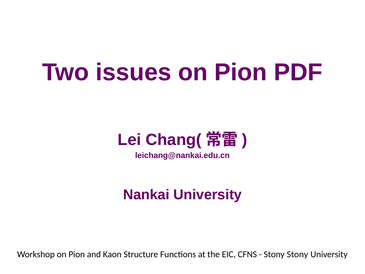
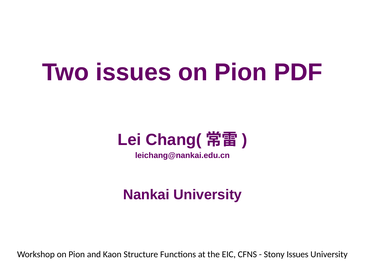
Stony Stony: Stony -> Issues
